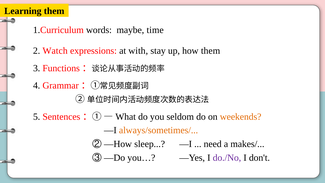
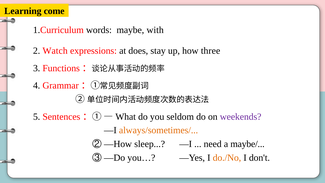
Learning them: them -> come
time: time -> with
with: with -> does
how them: them -> three
weekends colour: orange -> purple
makes/: makes/ -> maybe/
do./No colour: purple -> orange
